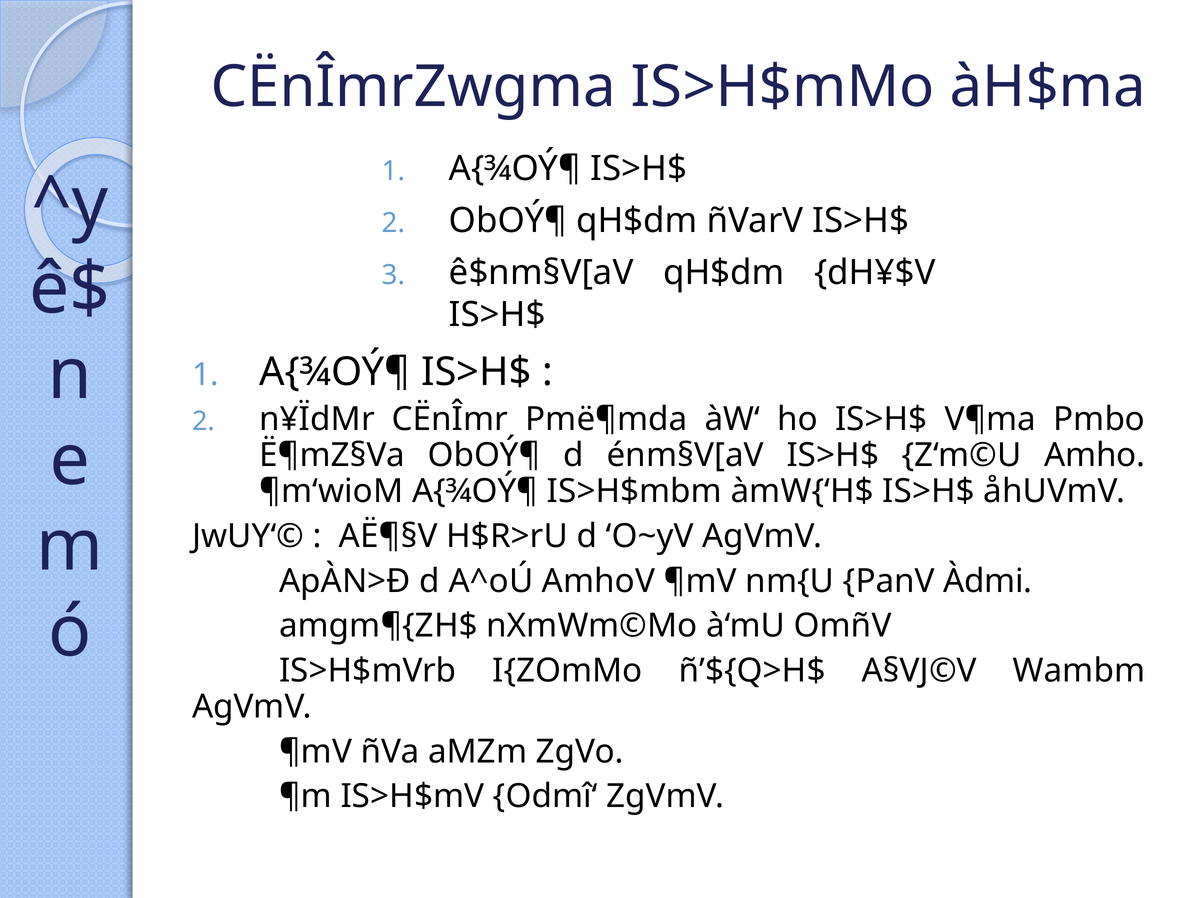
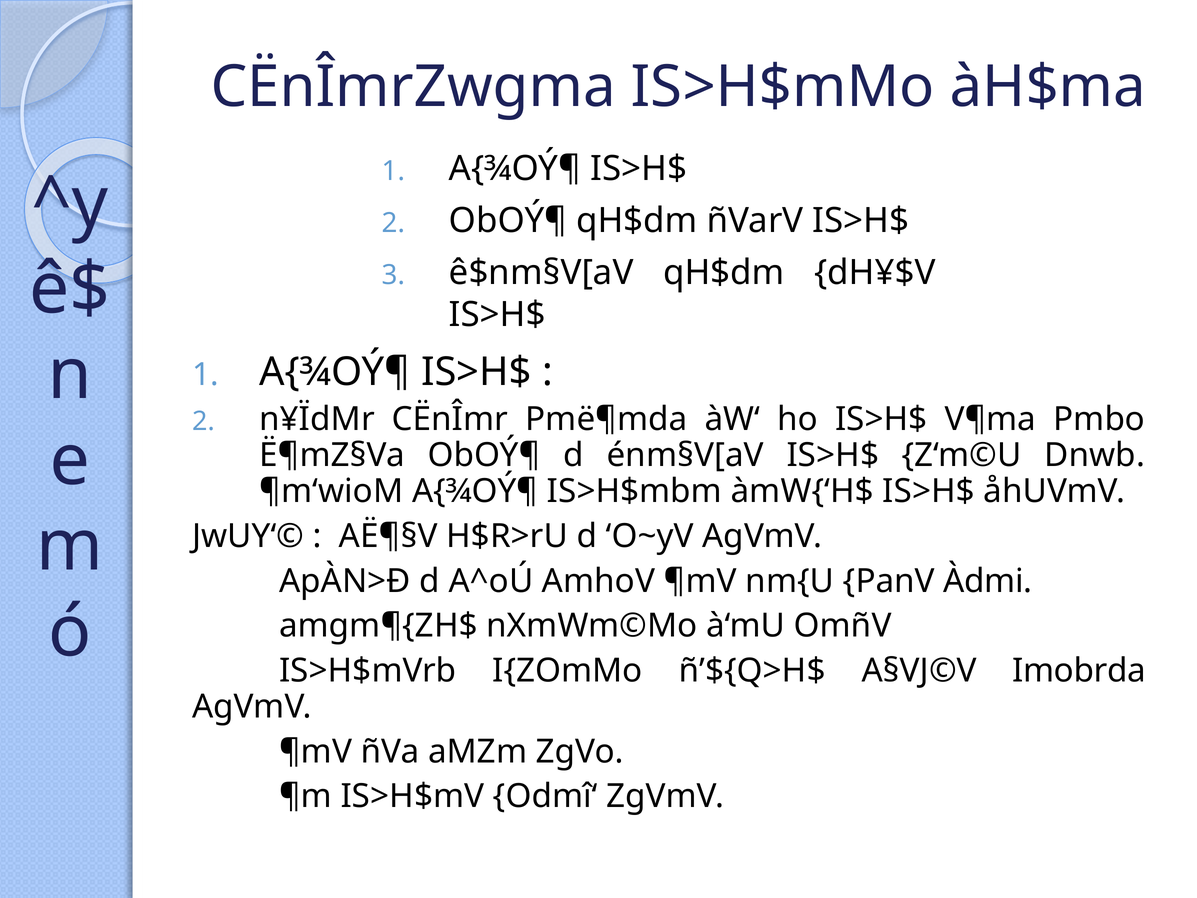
Amho: Amho -> Dnwb
Wambm: Wambm -> Imobrda
